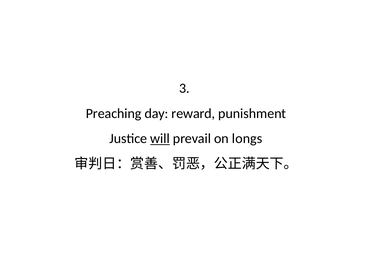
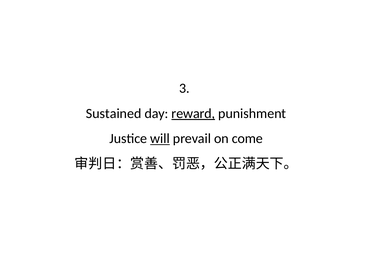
Preaching: Preaching -> Sustained
reward underline: none -> present
longs: longs -> come
